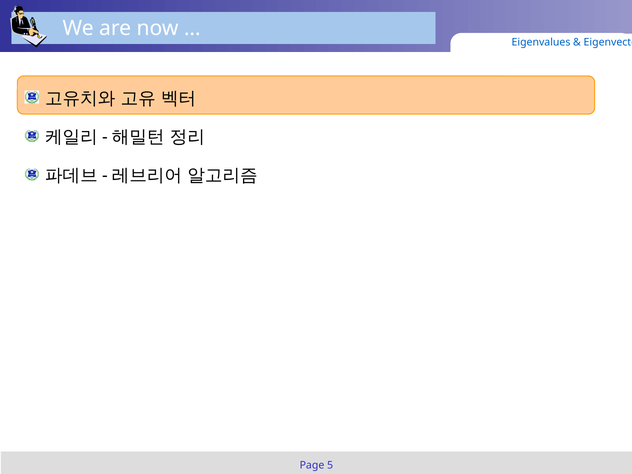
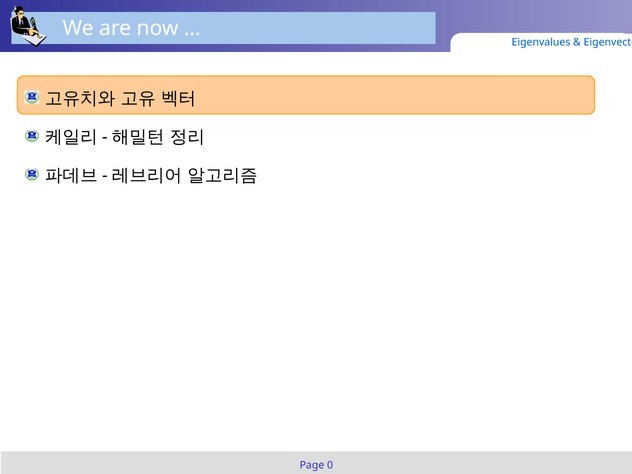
5: 5 -> 0
